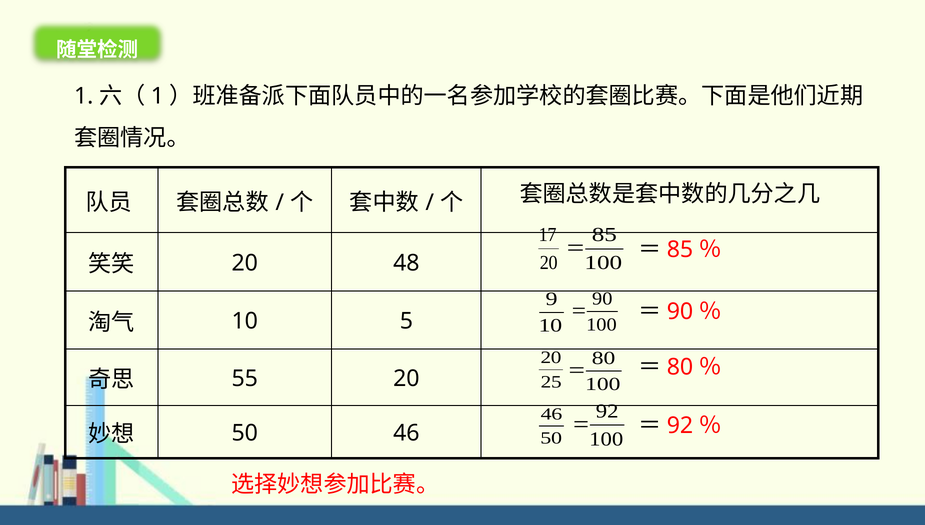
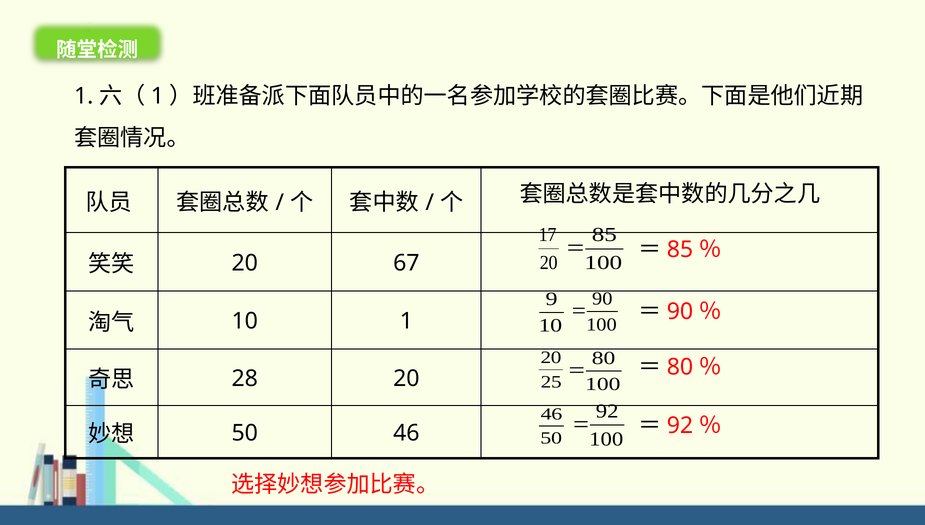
48: 48 -> 67
5: 5 -> 1
55: 55 -> 28
